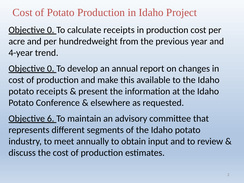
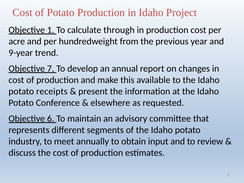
0 at (51, 30): 0 -> 1
calculate receipts: receipts -> through
4-year: 4-year -> 9-year
0 at (51, 69): 0 -> 7
